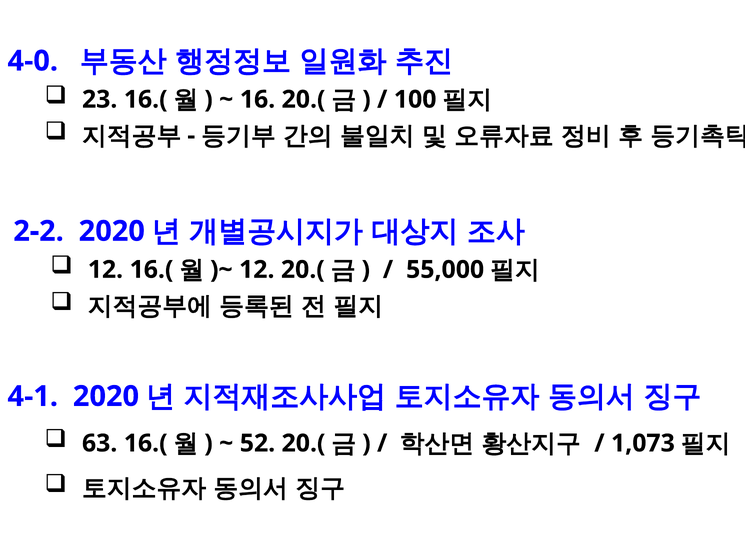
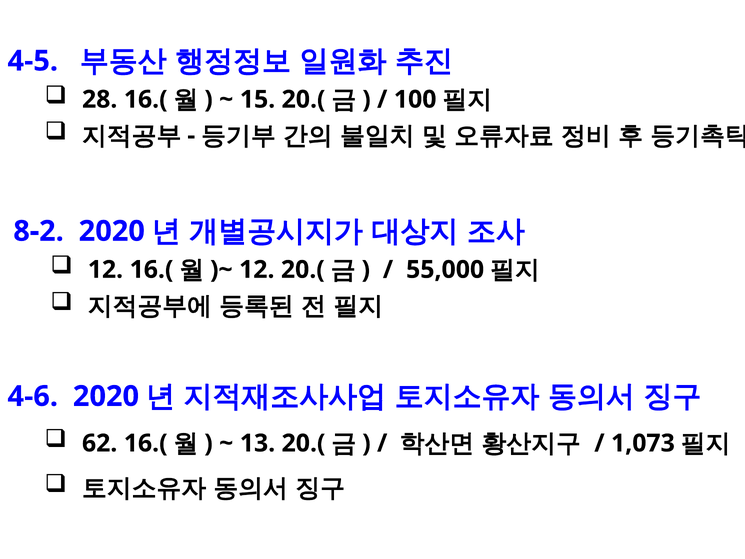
4-0: 4-0 -> 4-5
23: 23 -> 28
16: 16 -> 15
2-2: 2-2 -> 8-2
4-1: 4-1 -> 4-6
63: 63 -> 62
52: 52 -> 13
